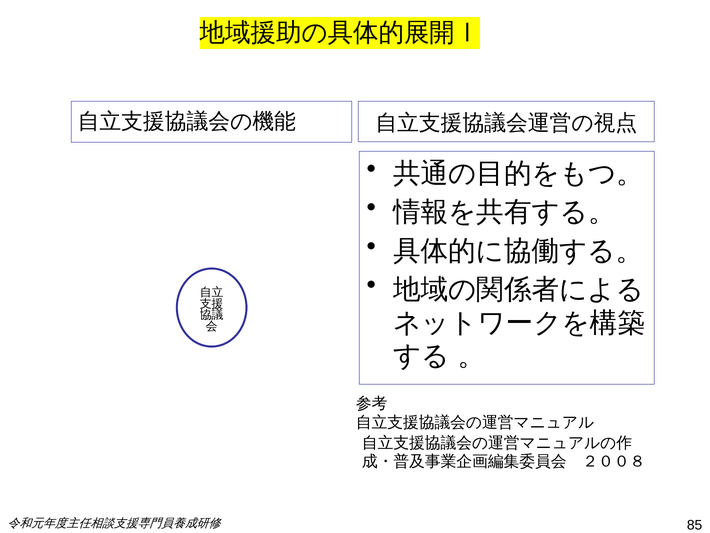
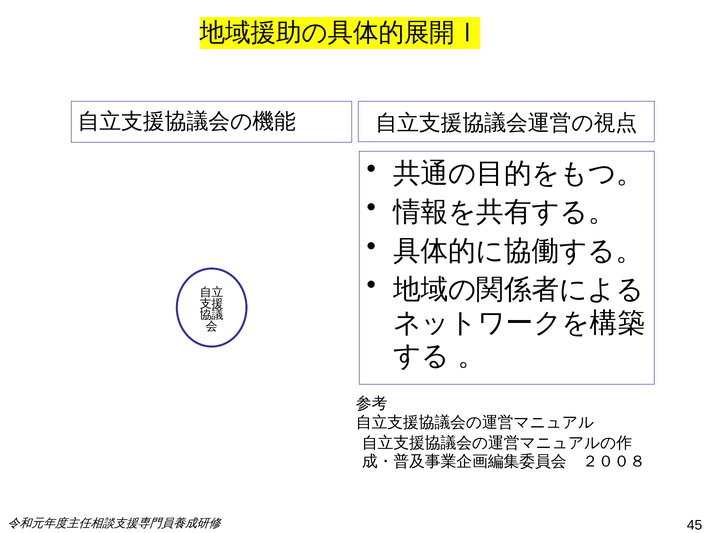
85: 85 -> 45
